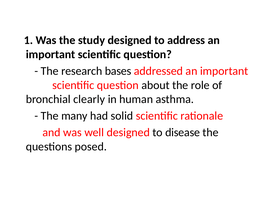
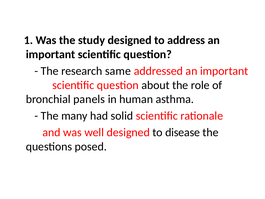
bases: bases -> same
clearly: clearly -> panels
